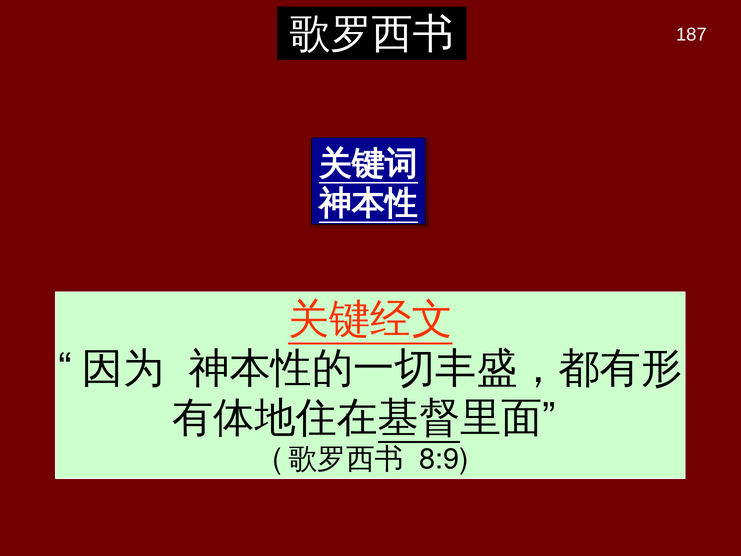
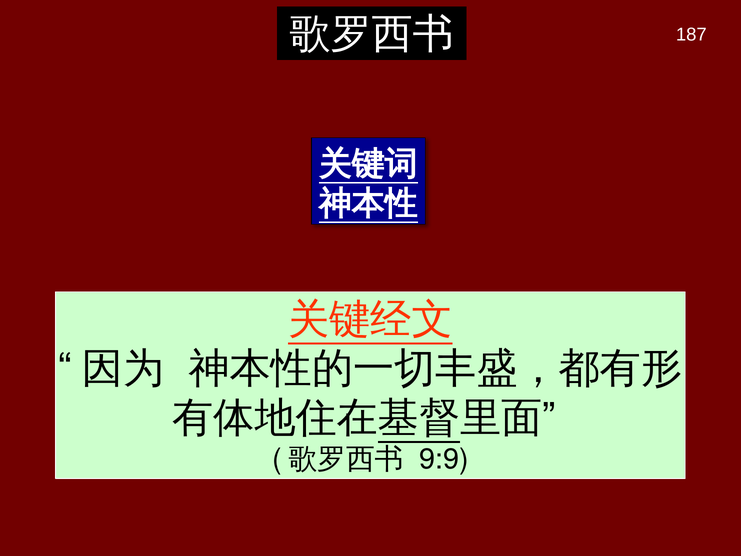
8:9: 8:9 -> 9:9
